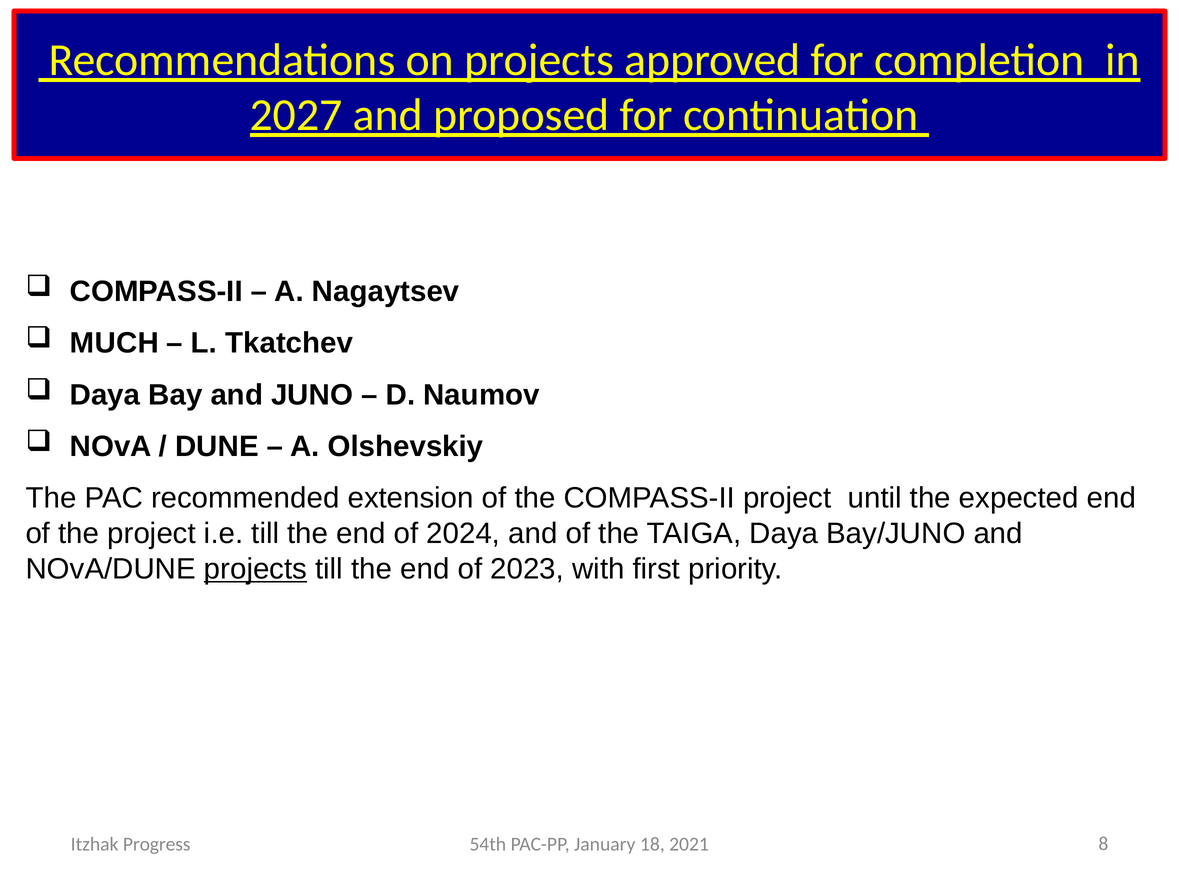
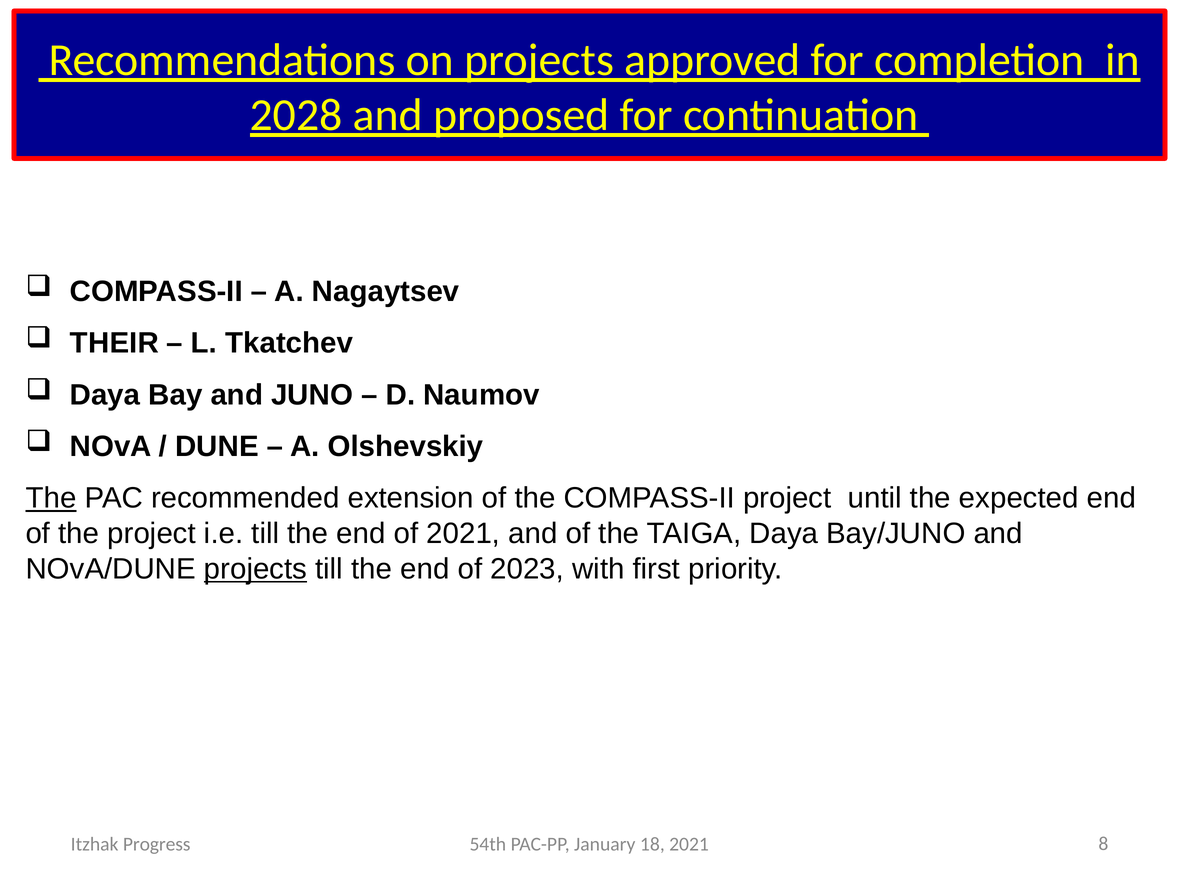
2027: 2027 -> 2028
MUCH: MUCH -> THEIR
The at (51, 498) underline: none -> present
of 2024: 2024 -> 2021
